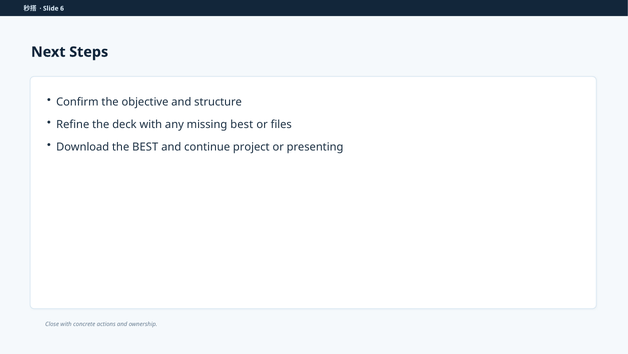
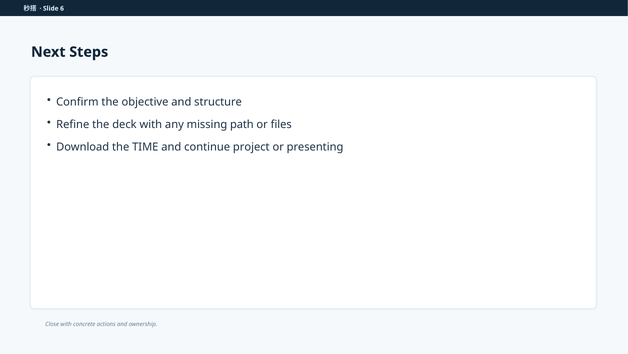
missing best: best -> path
the BEST: BEST -> TIME
